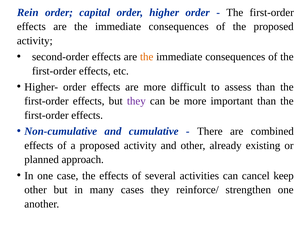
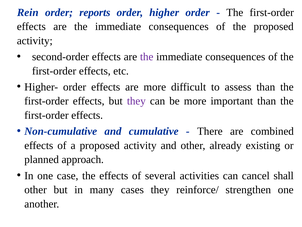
capital: capital -> reports
the at (147, 57) colour: orange -> purple
keep: keep -> shall
